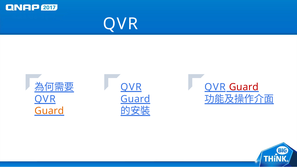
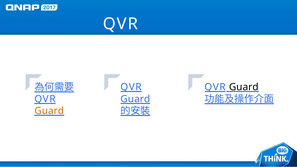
Guard at (244, 87) colour: red -> black
